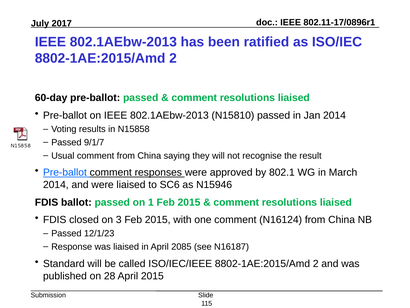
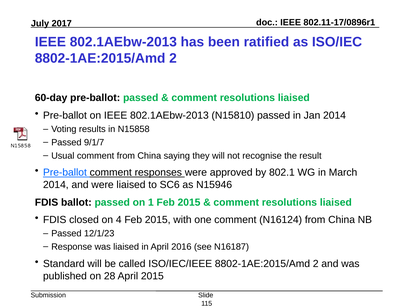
3: 3 -> 4
2085: 2085 -> 2016
